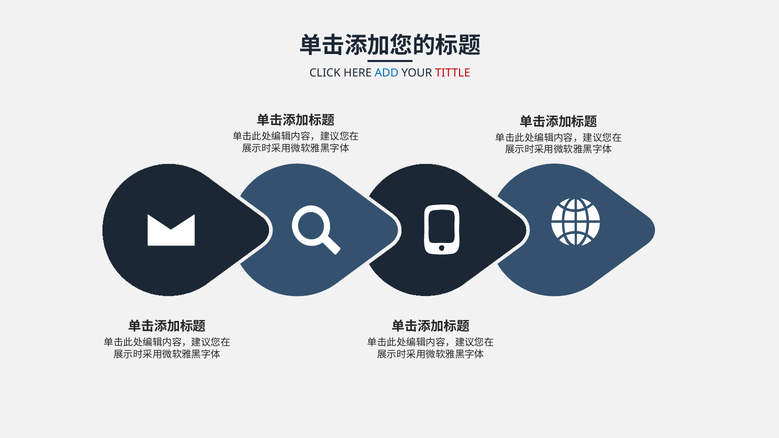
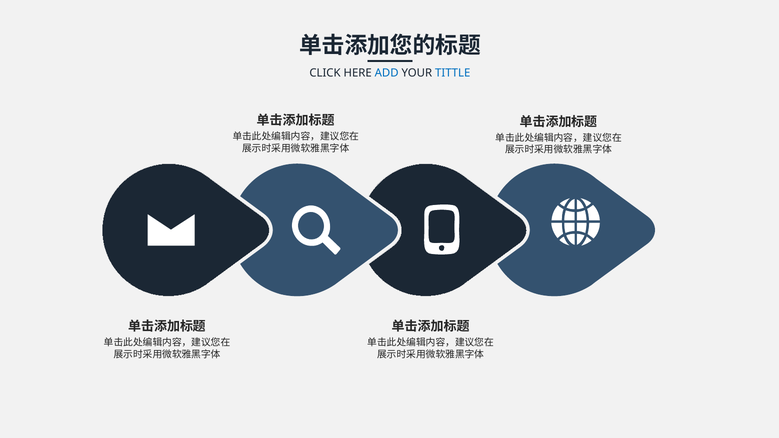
TITTLE colour: red -> blue
